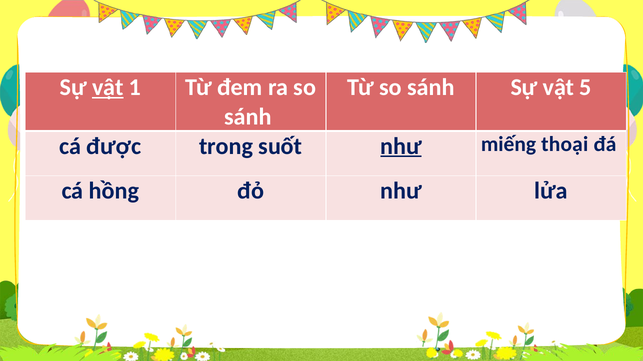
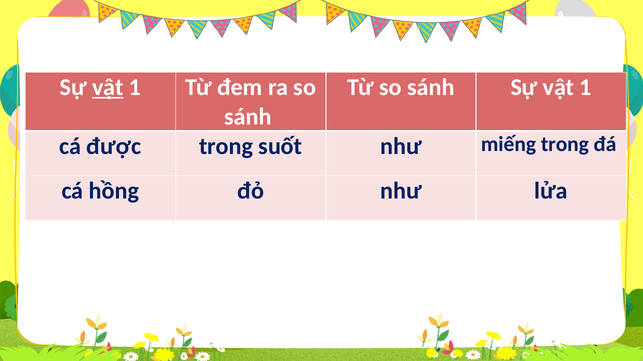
sánh Sự vật 5: 5 -> 1
như at (401, 146) underline: present -> none
miếng thoại: thoại -> trong
